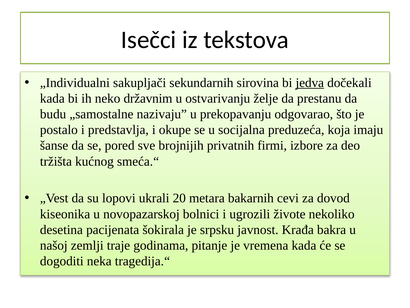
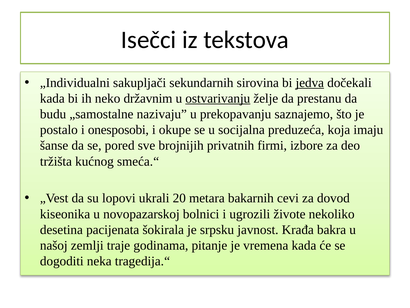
ostvarivanju underline: none -> present
odgovarao: odgovarao -> saznajemo
predstavlja: predstavlja -> onesposobi
